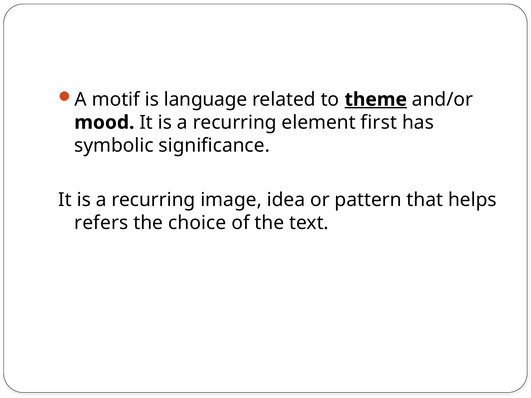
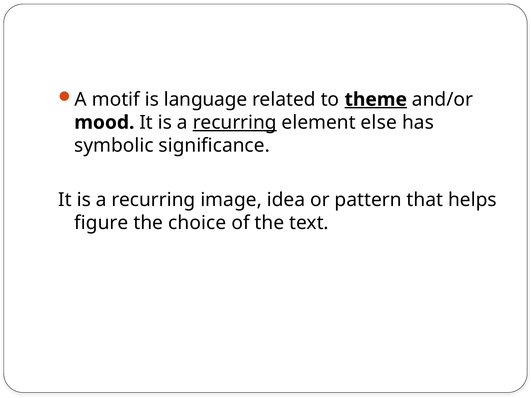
recurring at (235, 123) underline: none -> present
first: first -> else
refers: refers -> figure
